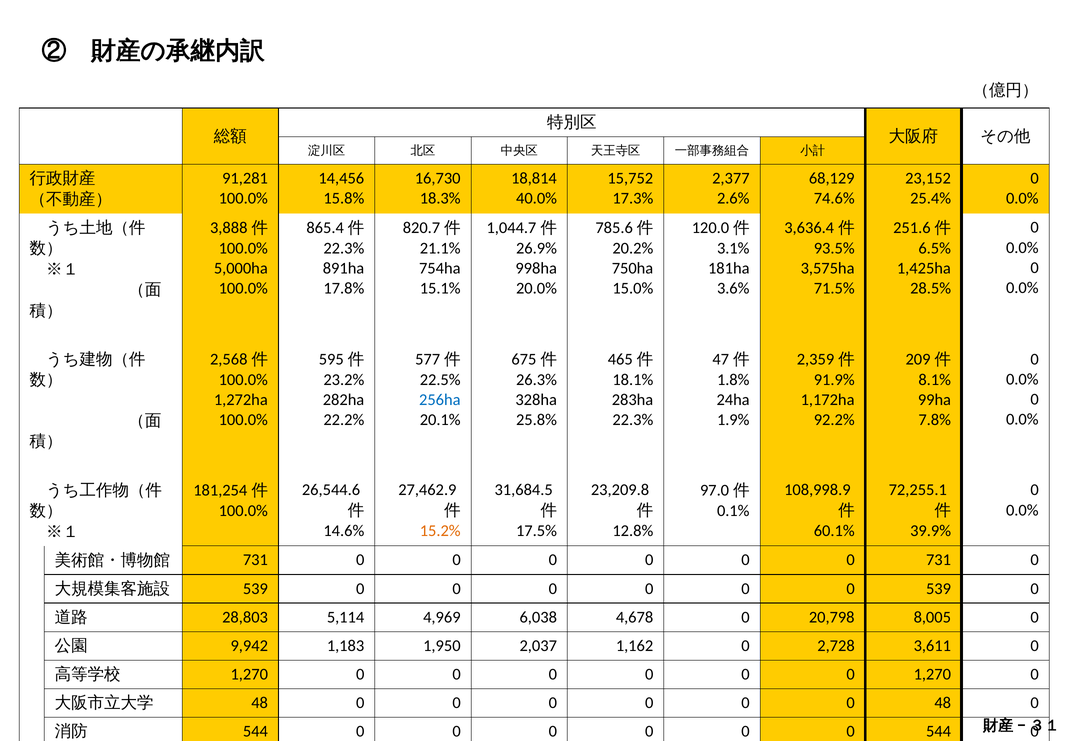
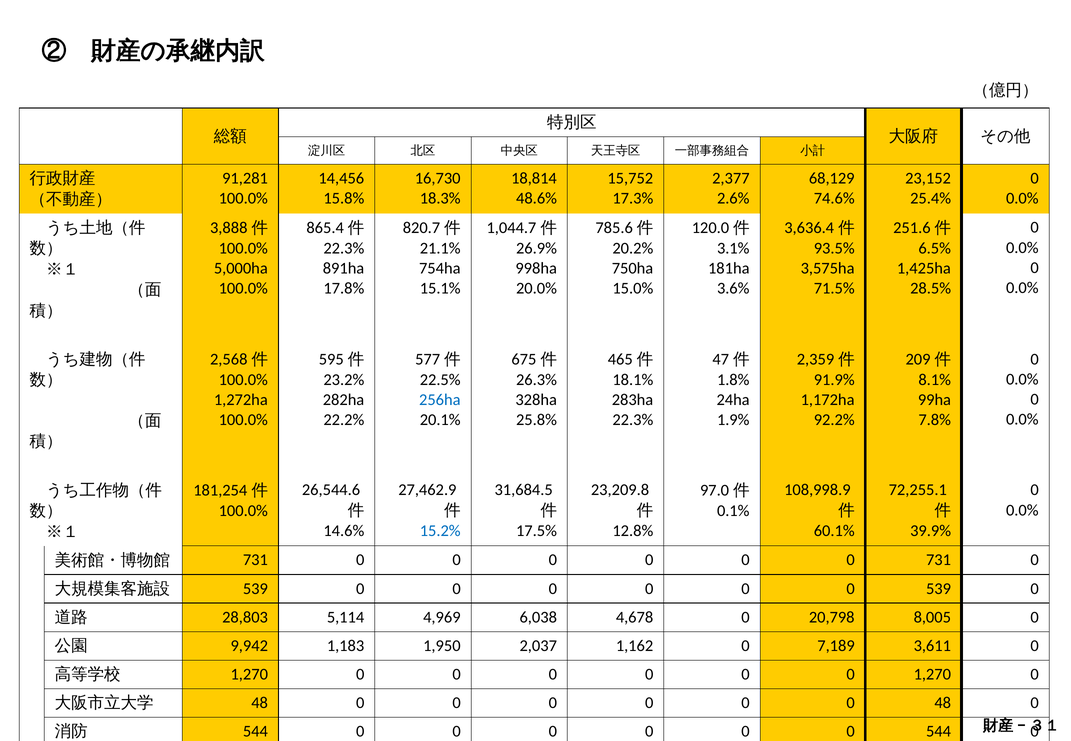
40.0%: 40.0% -> 48.6%
15.2% colour: orange -> blue
2,728: 2,728 -> 7,189
